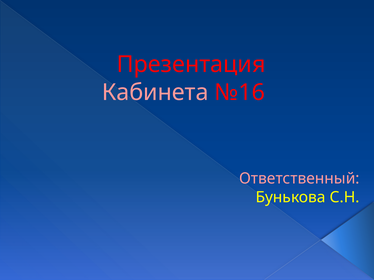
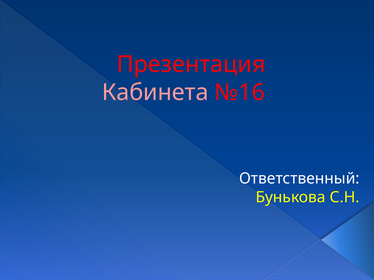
Ответственный colour: pink -> white
